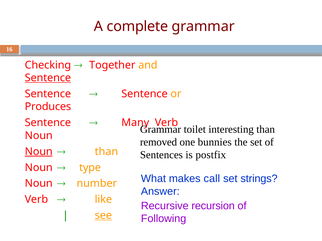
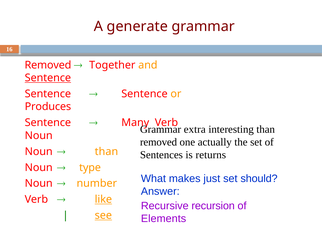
complete: complete -> generate
Checking at (48, 65): Checking -> Removed
toilet: toilet -> extra
bunnies: bunnies -> actually
Noun at (39, 152) underline: present -> none
postfix: postfix -> returns
call: call -> just
strings: strings -> should
like underline: none -> present
Following: Following -> Elements
